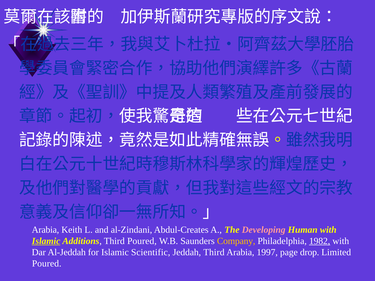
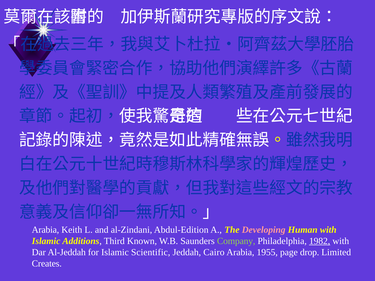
Abdul-Creates: Abdul-Creates -> Abdul-Edition
Islamic at (46, 241) underline: present -> none
Third Poured: Poured -> Known
Company colour: yellow -> light green
Jeddah Third: Third -> Cairo
1997: 1997 -> 1955
Poured at (47, 264): Poured -> Creates
